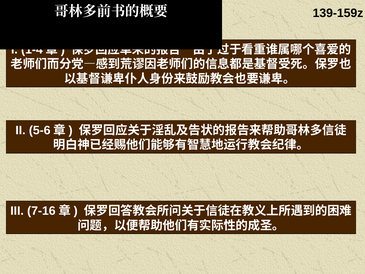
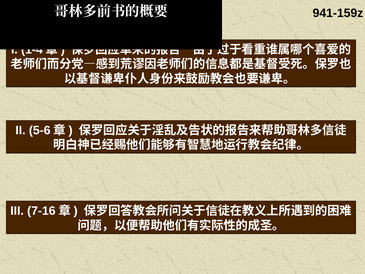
139-159z: 139-159z -> 941-159z
